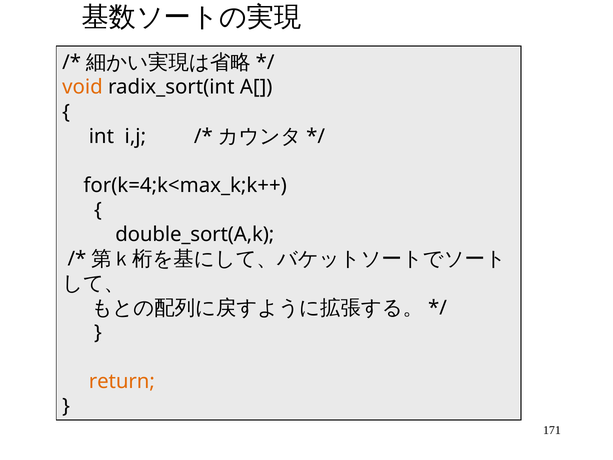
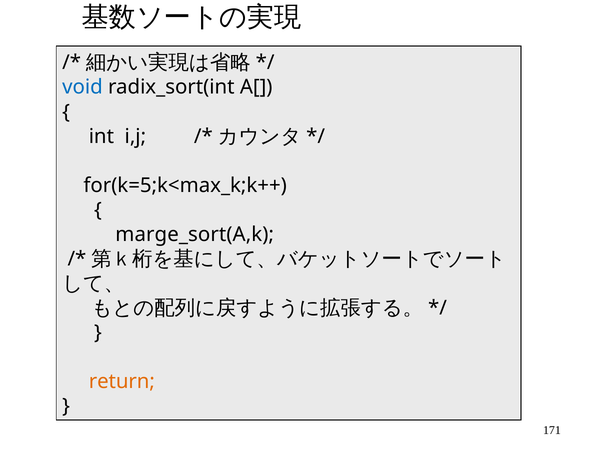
void colour: orange -> blue
for(k=4;k<max_k;k++: for(k=4;k<max_k;k++ -> for(k=5;k<max_k;k++
double_sort(A,k: double_sort(A,k -> marge_sort(A,k
